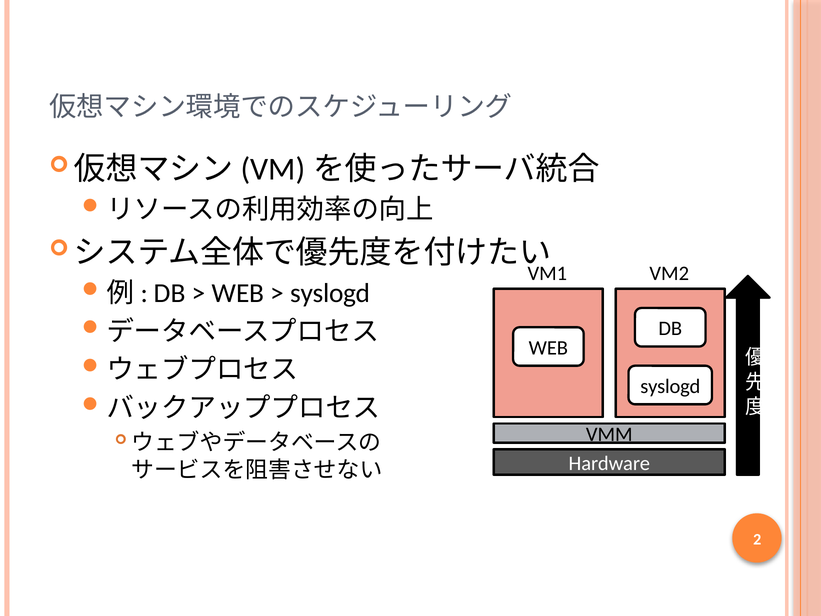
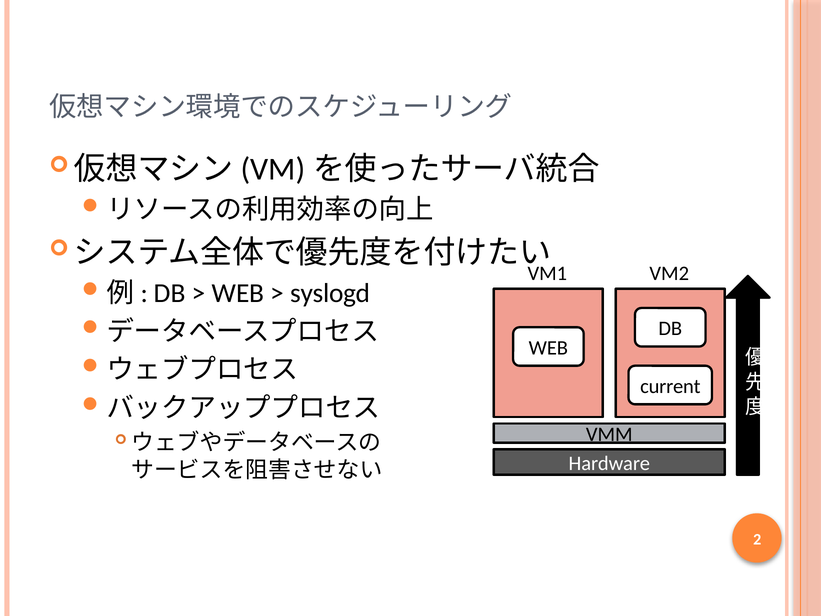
syslogd at (670, 386): syslogd -> current
